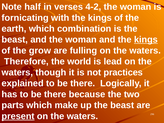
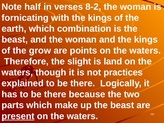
4-2: 4-2 -> 8-2
kings at (146, 40) underline: present -> none
fulling: fulling -> points
world: world -> slight
lead: lead -> land
